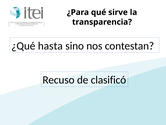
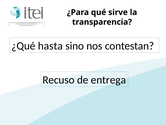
clasificó: clasificó -> entrega
